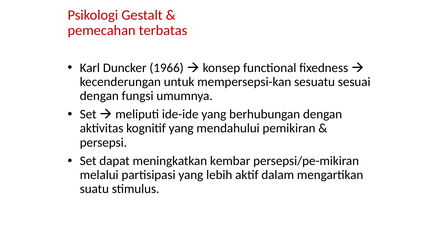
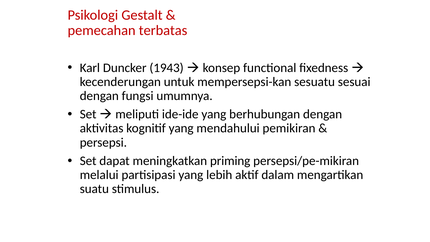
1966: 1966 -> 1943
kembar: kembar -> priming
